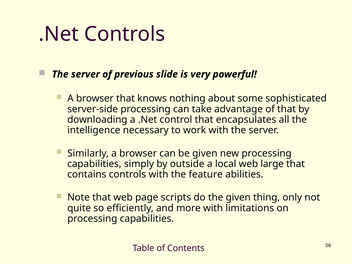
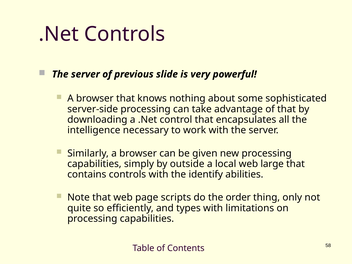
feature: feature -> identify
the given: given -> order
more: more -> types
